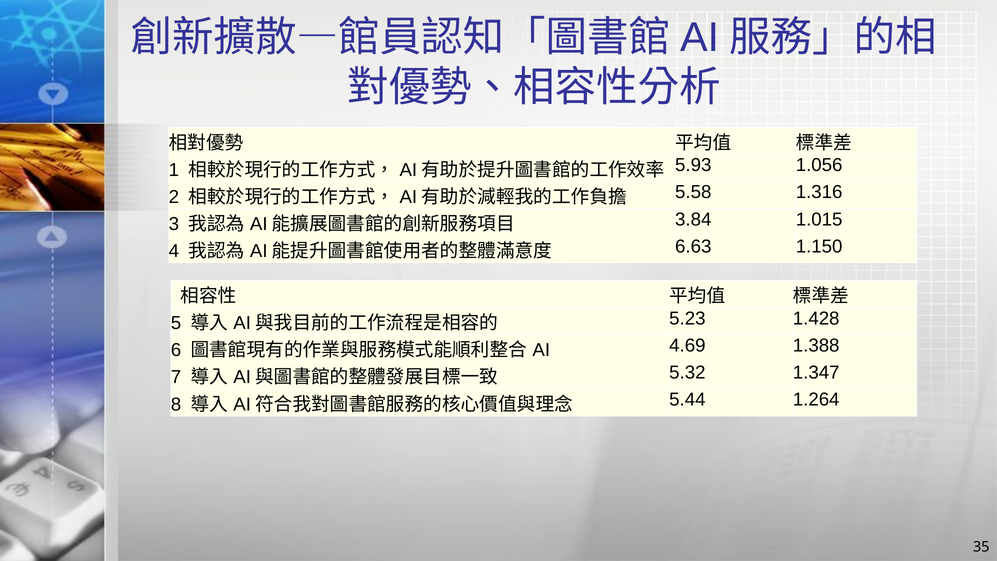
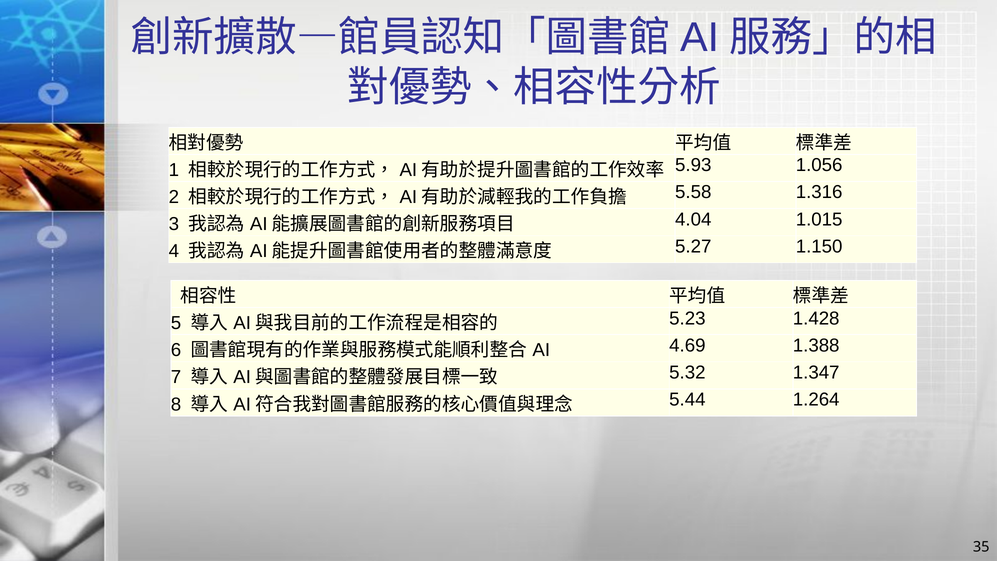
3.84: 3.84 -> 4.04
6.63: 6.63 -> 5.27
